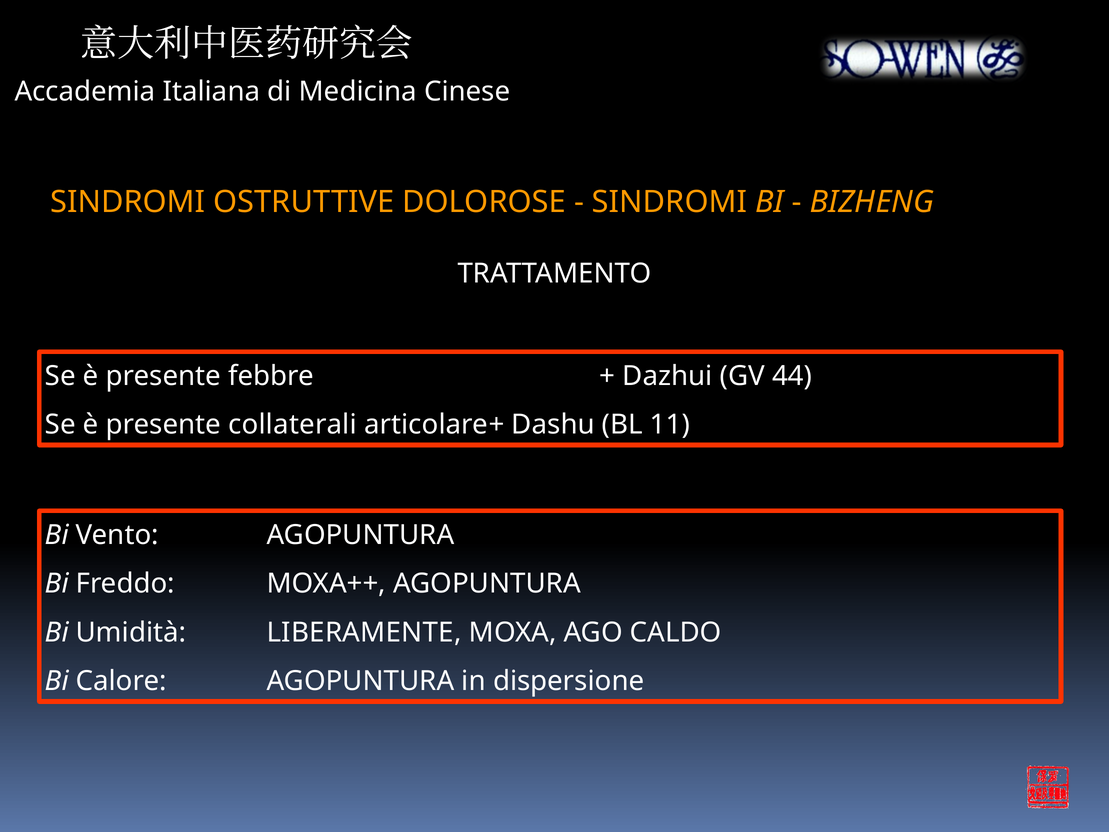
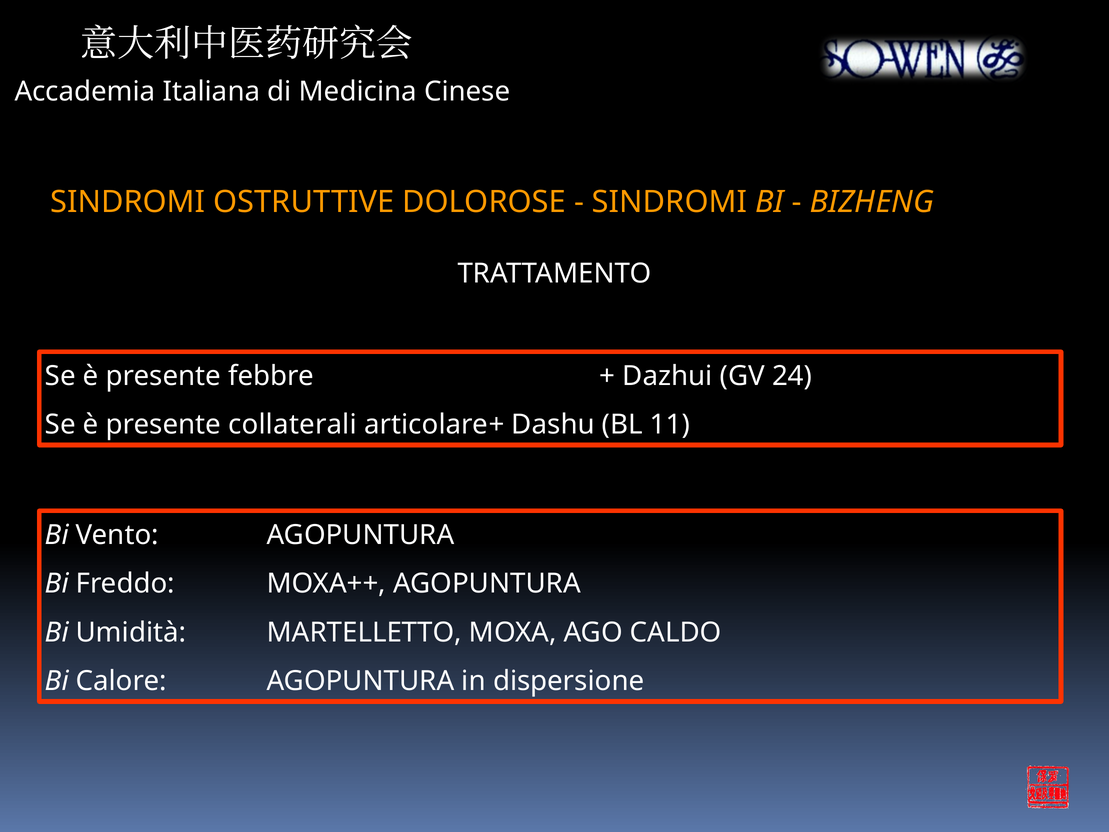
44: 44 -> 24
LIBERAMENTE: LIBERAMENTE -> MARTELLETTO
